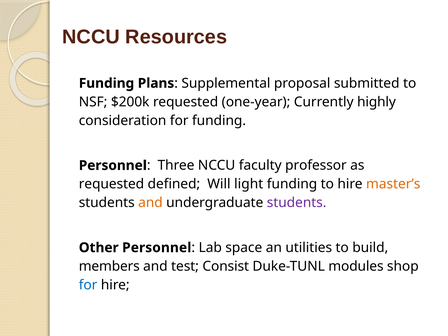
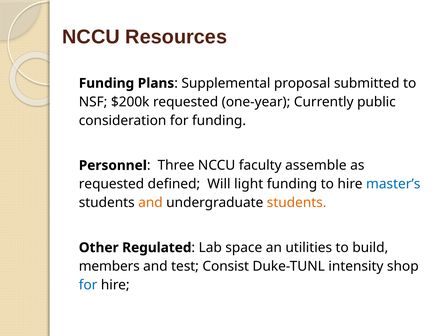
highly: highly -> public
professor: professor -> assemble
master’s colour: orange -> blue
students at (297, 203) colour: purple -> orange
Other Personnel: Personnel -> Regulated
modules: modules -> intensity
